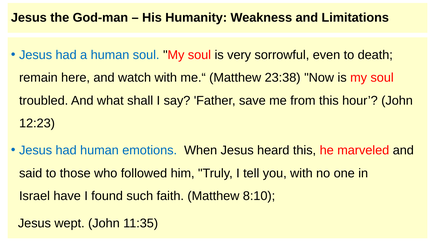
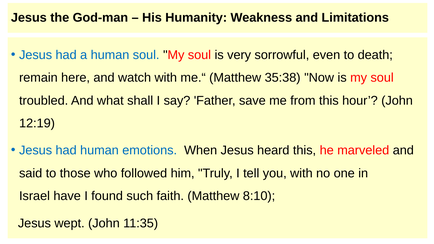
23:38: 23:38 -> 35:38
12:23: 12:23 -> 12:19
